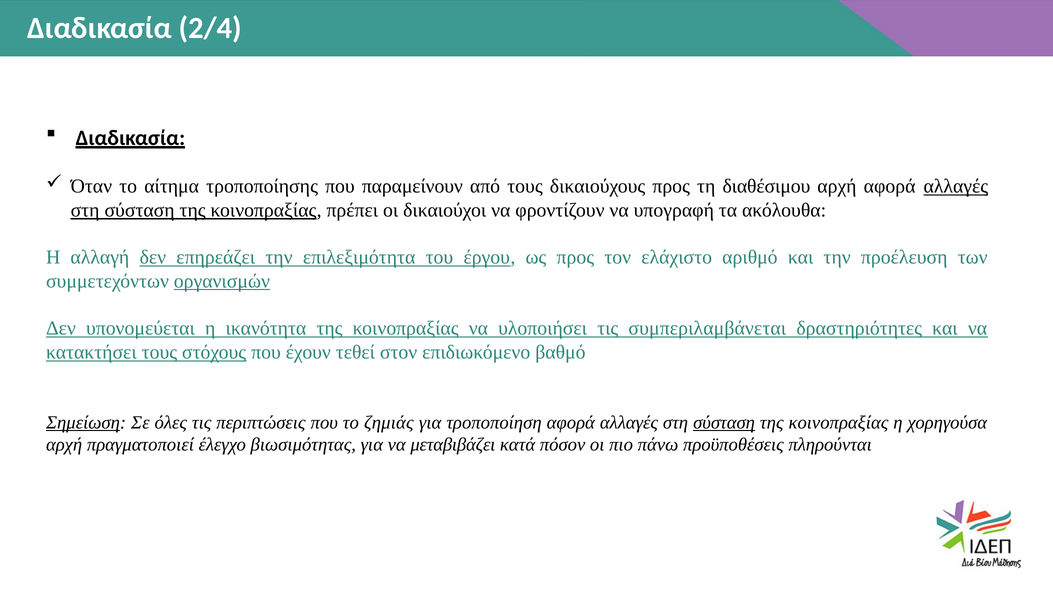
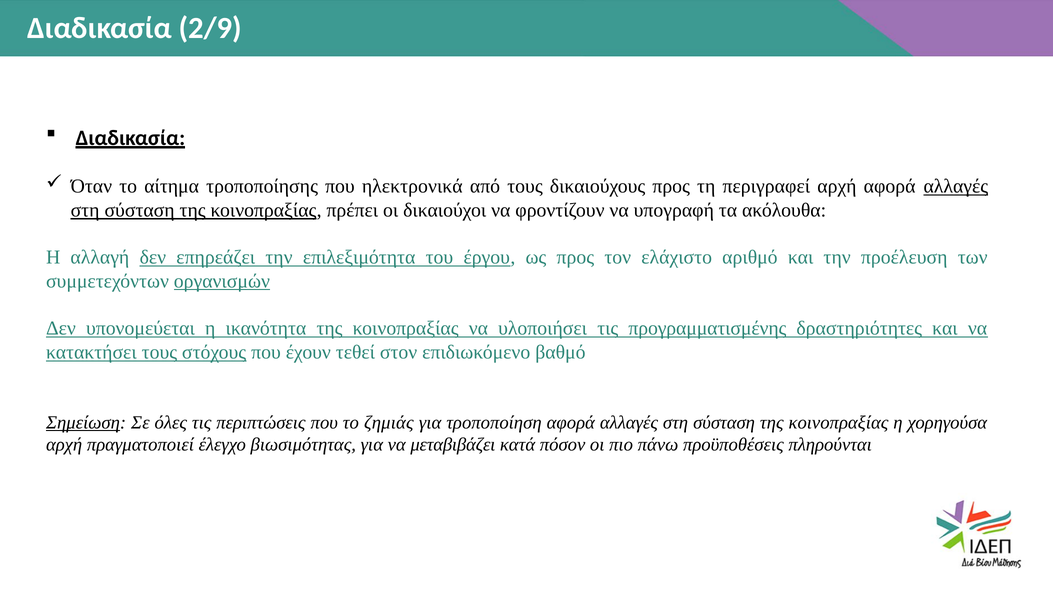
2/4: 2/4 -> 2/9
παραμείνουν: παραμείνουν -> ηλεκτρονικά
διαθέσιμου: διαθέσιμου -> περιγραφεί
συμπεριλαμβάνεται: συμπεριλαμβάνεται -> προγραμματισμένης
σύσταση at (724, 423) underline: present -> none
